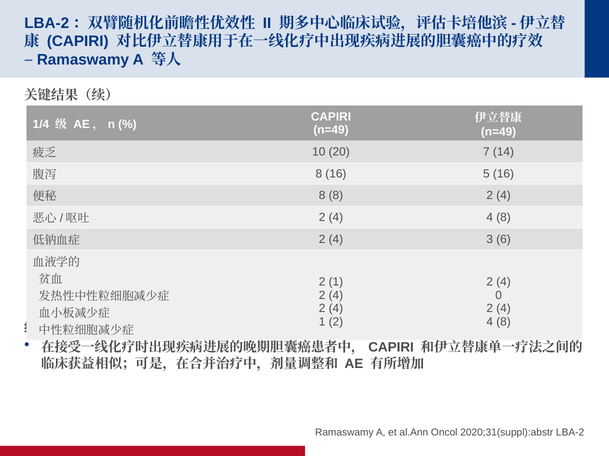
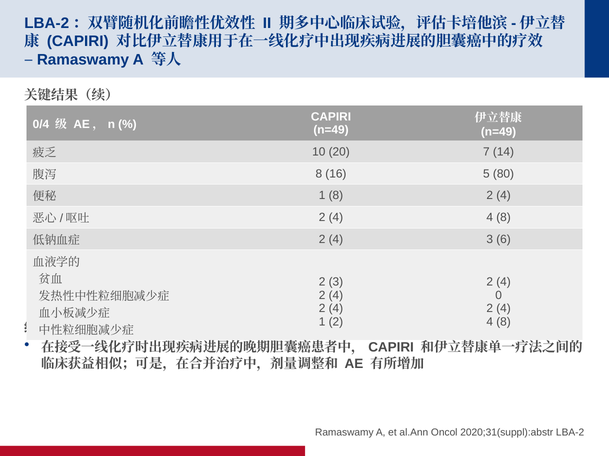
1/4: 1/4 -> 0/4
5 16: 16 -> 80
8 at (322, 196): 8 -> 1
2 1: 1 -> 3
